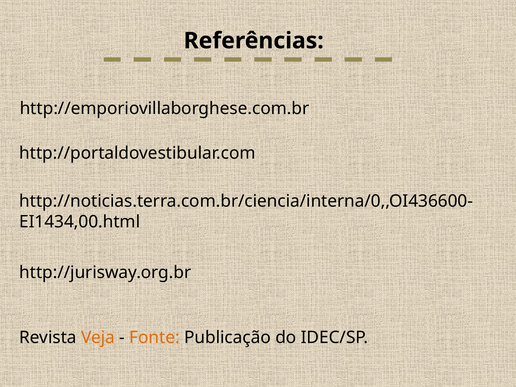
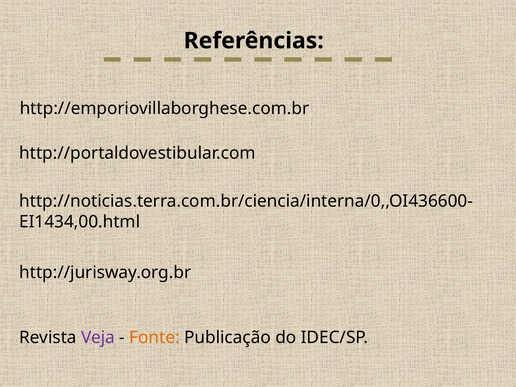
Veja colour: orange -> purple
